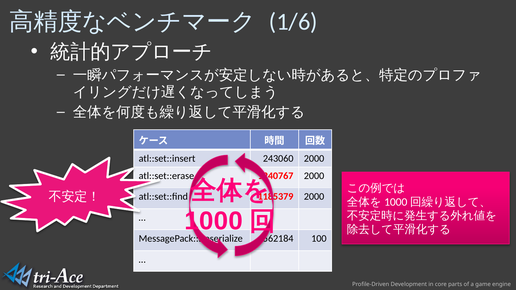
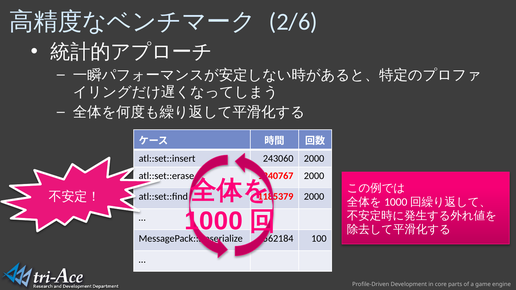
1/6: 1/6 -> 2/6
